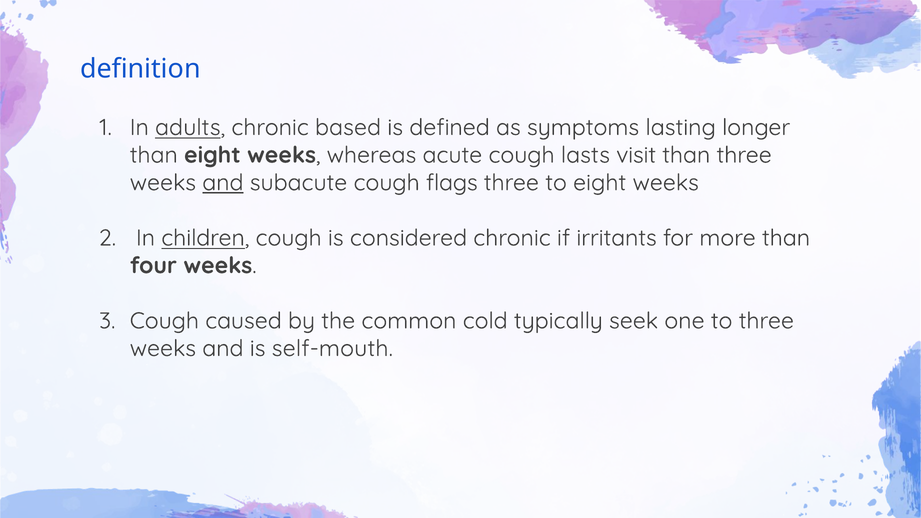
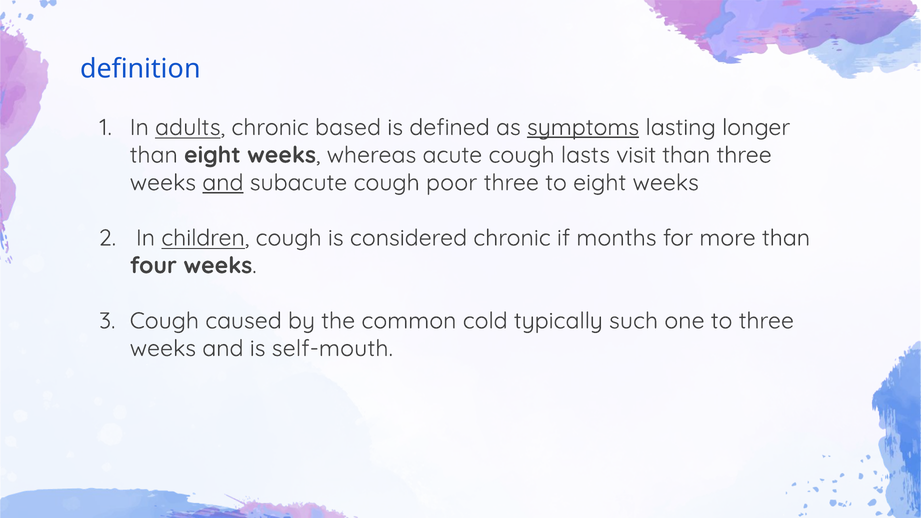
symptoms underline: none -> present
flags: flags -> poor
irritants: irritants -> months
seek: seek -> such
